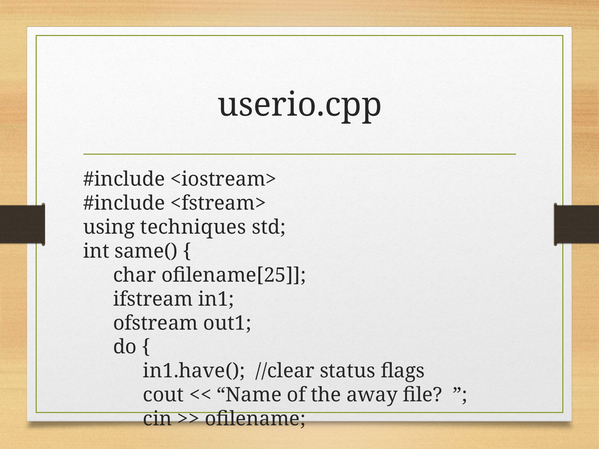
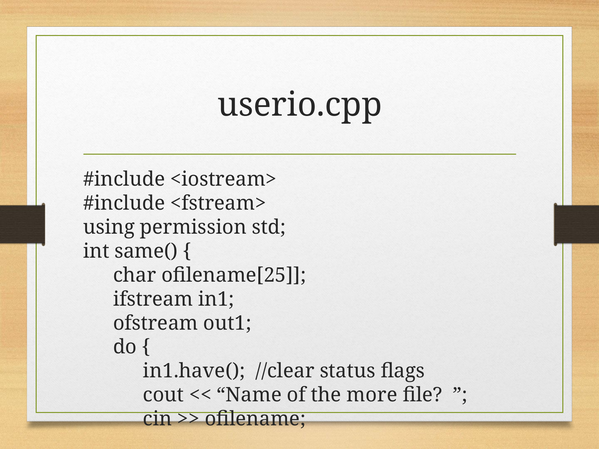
techniques: techniques -> permission
away: away -> more
